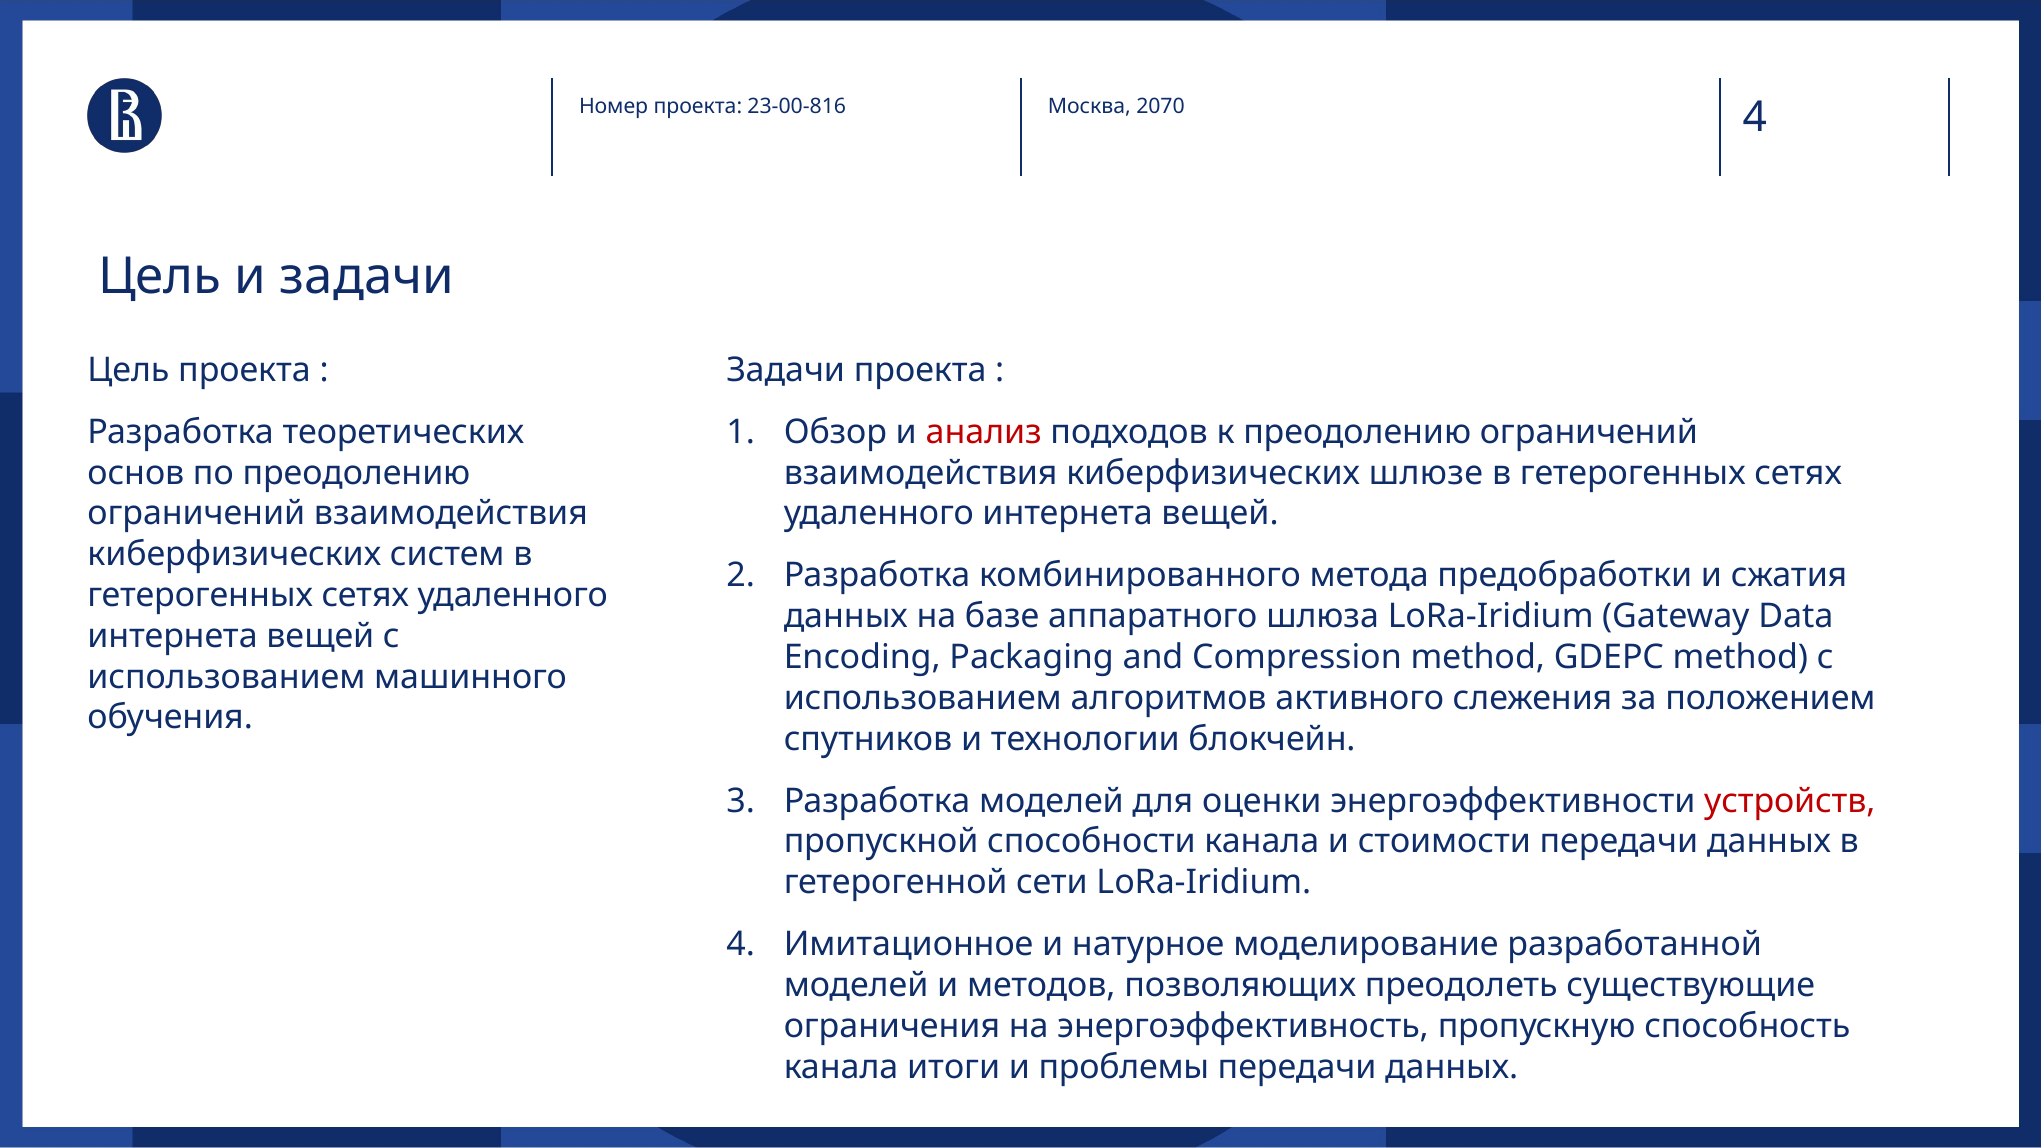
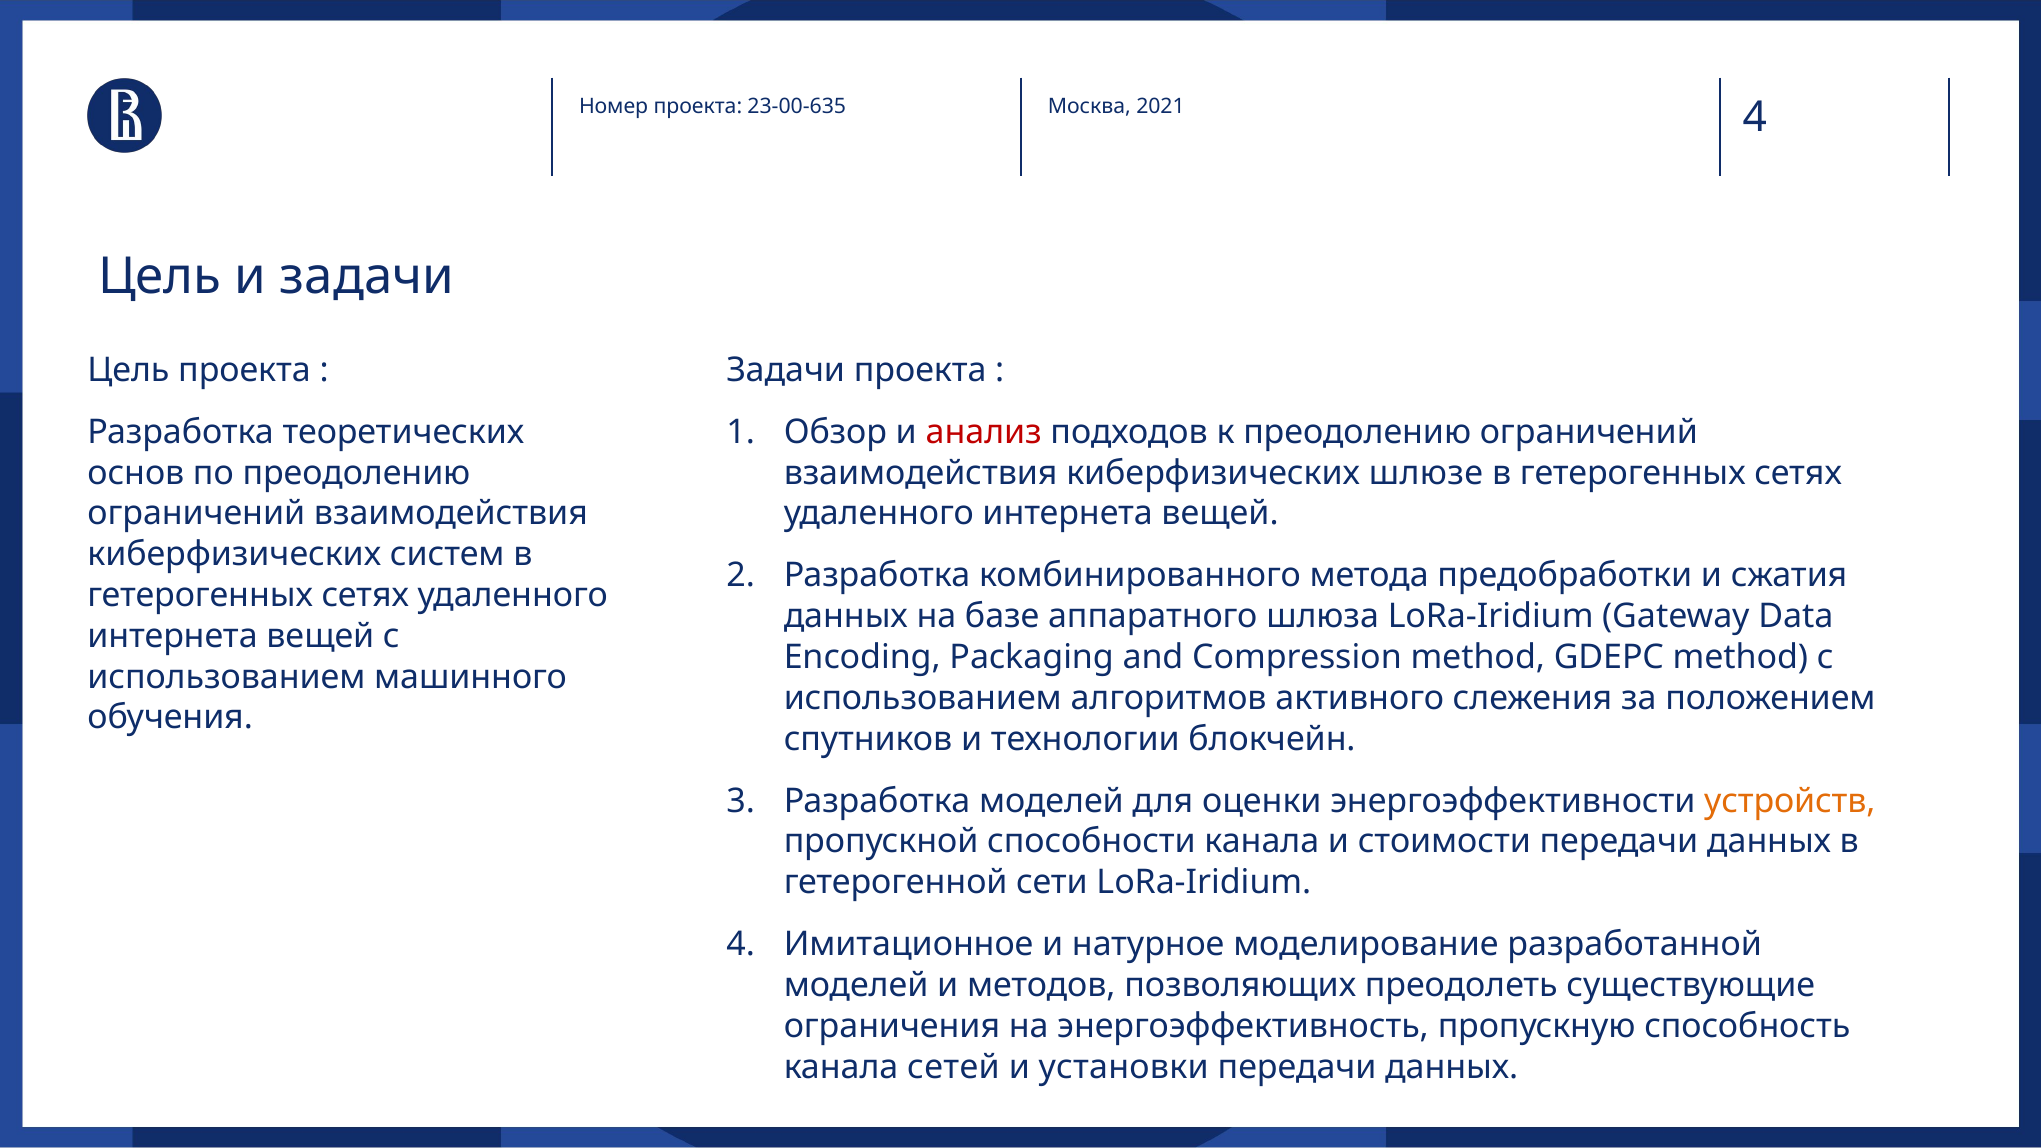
23-00-816: 23-00-816 -> 23-00-635
2070: 2070 -> 2021
устройств colour: red -> orange
итоги: итоги -> сетей
проблемы: проблемы -> установки
